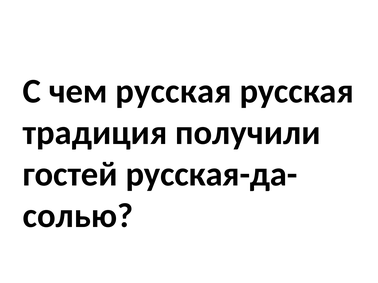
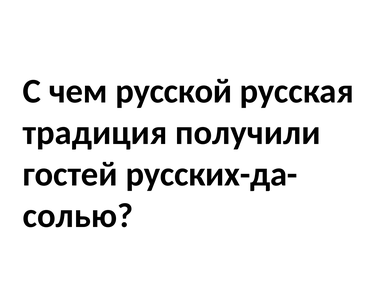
чем русская: русская -> русской
русская-да-: русская-да- -> русских-да-
